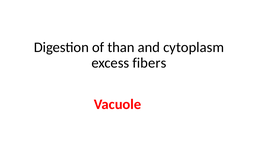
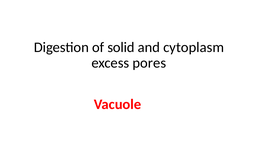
than: than -> solid
fibers: fibers -> pores
